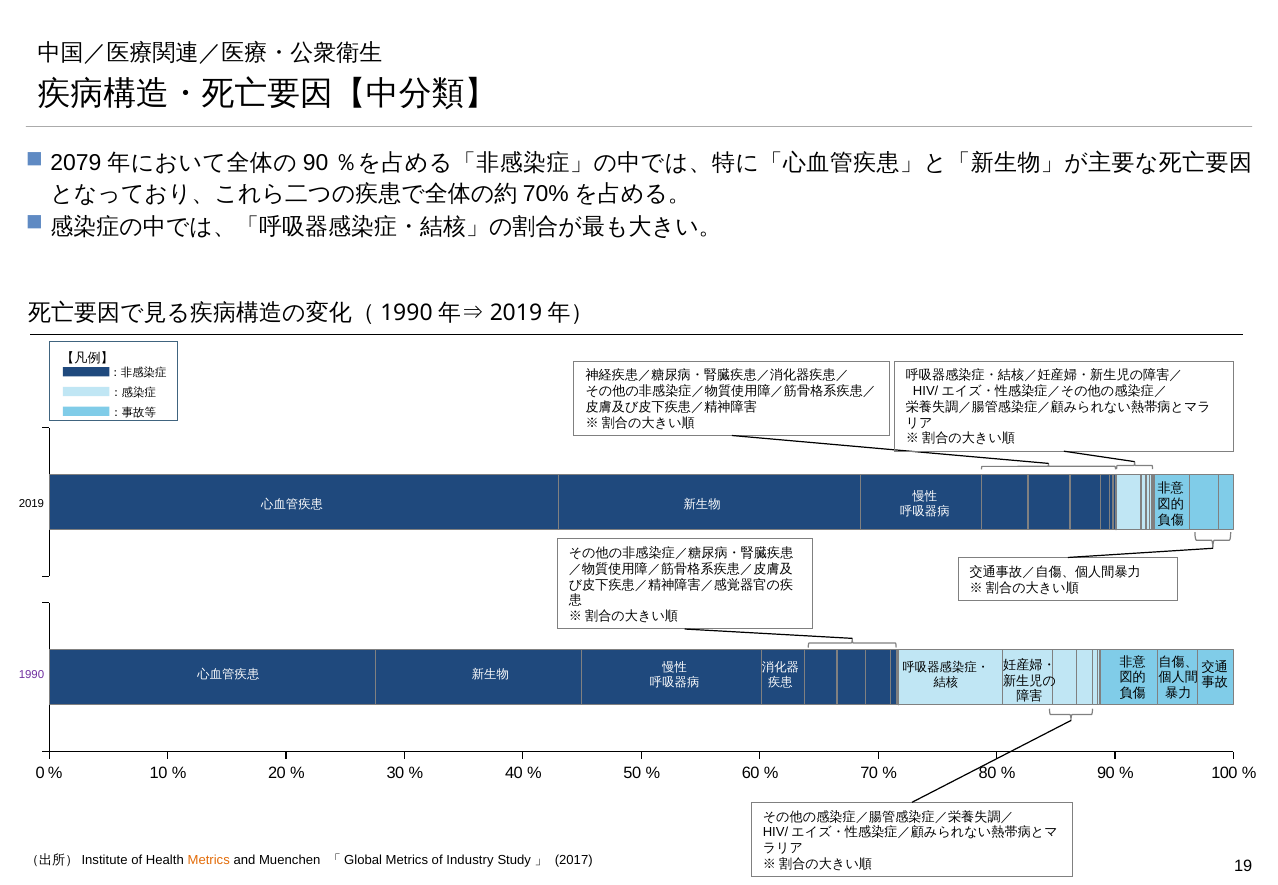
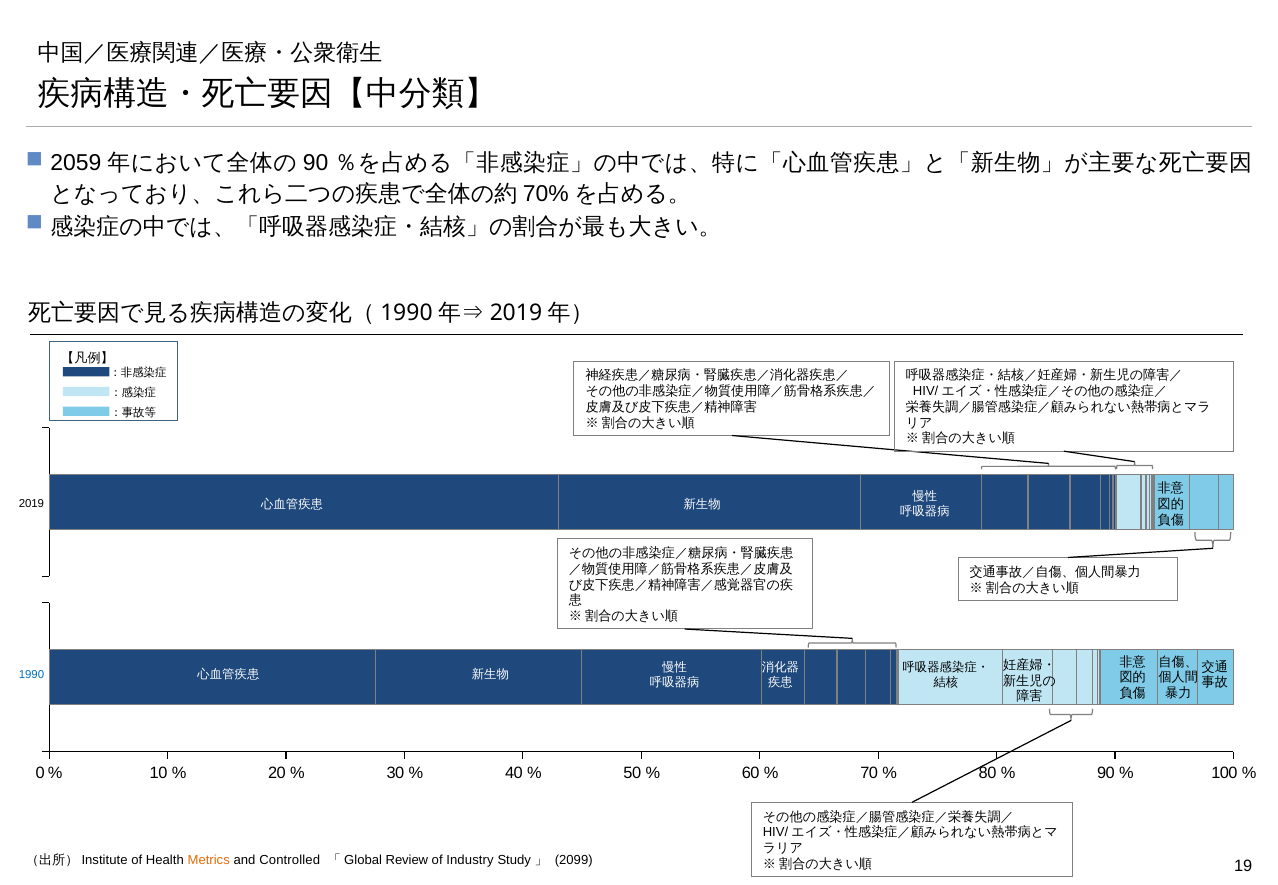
2079: 2079 -> 2059
1990 colour: purple -> blue
Muenchen: Muenchen -> Controlled
「Global Metrics: Metrics -> Review
2017: 2017 -> 2099
